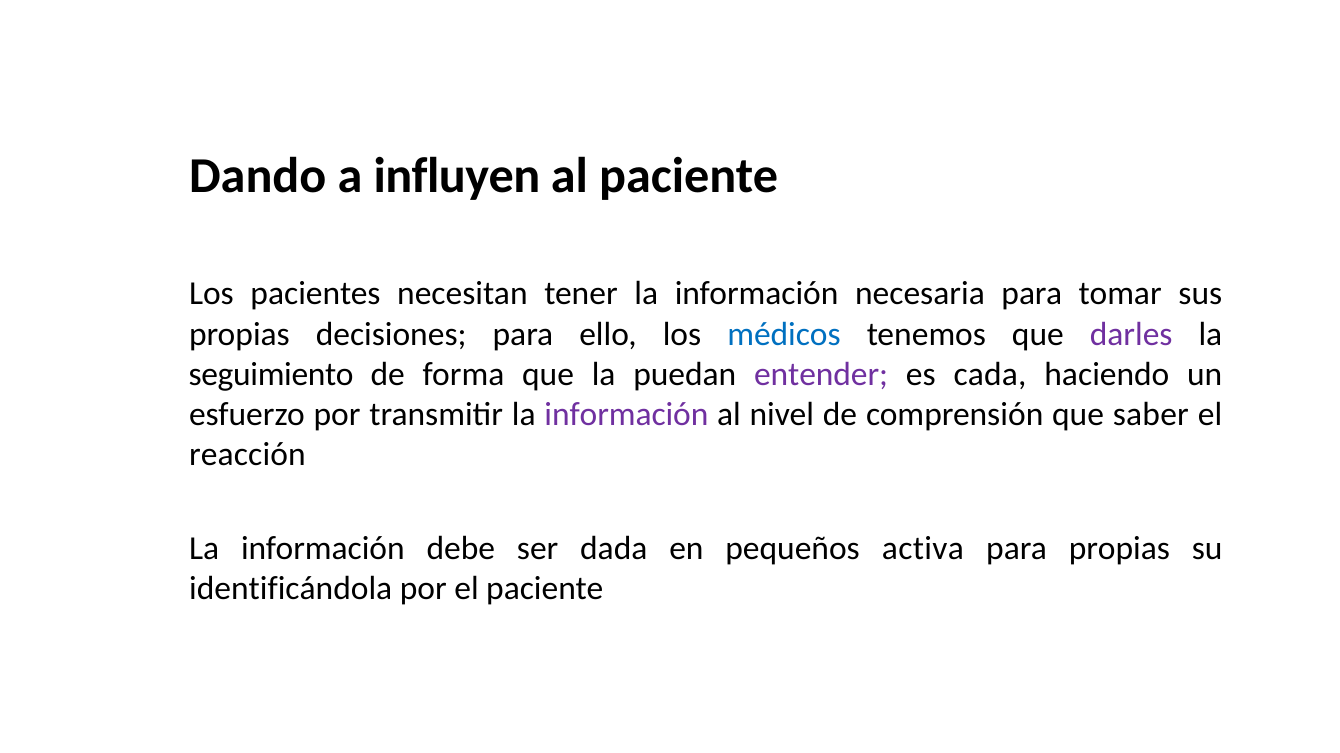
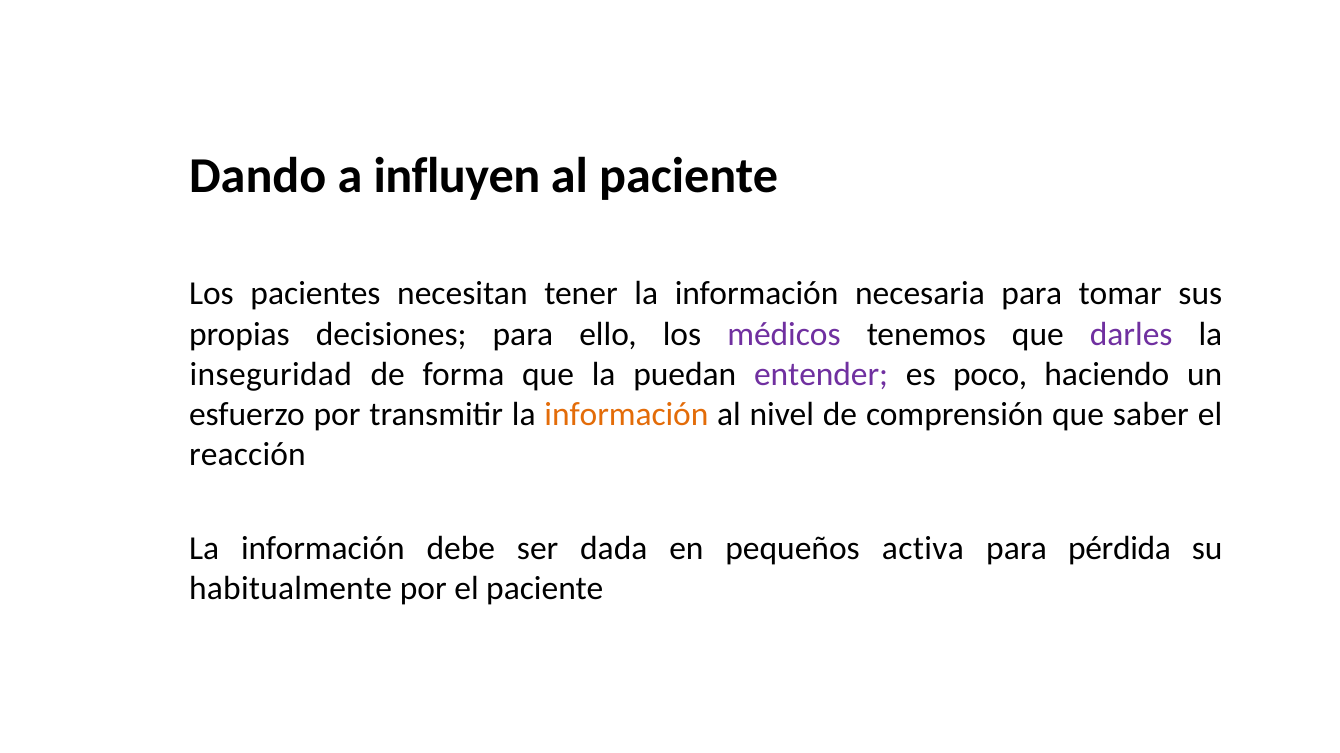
médicos colour: blue -> purple
seguimiento: seguimiento -> inseguridad
cada: cada -> poco
información at (626, 415) colour: purple -> orange
para propias: propias -> pérdida
identificándola: identificándola -> habitualmente
